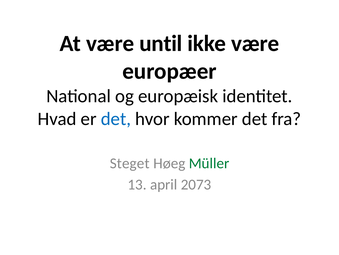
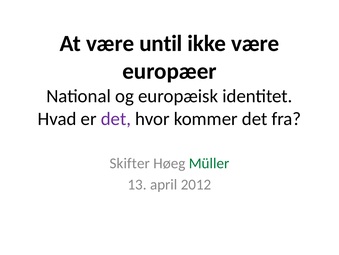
det at (116, 118) colour: blue -> purple
Steget: Steget -> Skifter
2073: 2073 -> 2012
